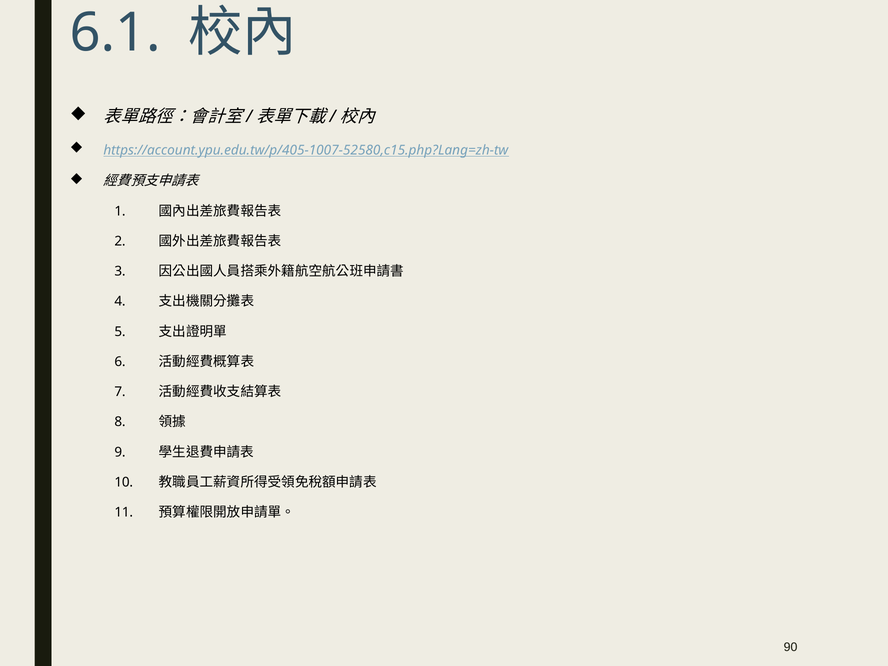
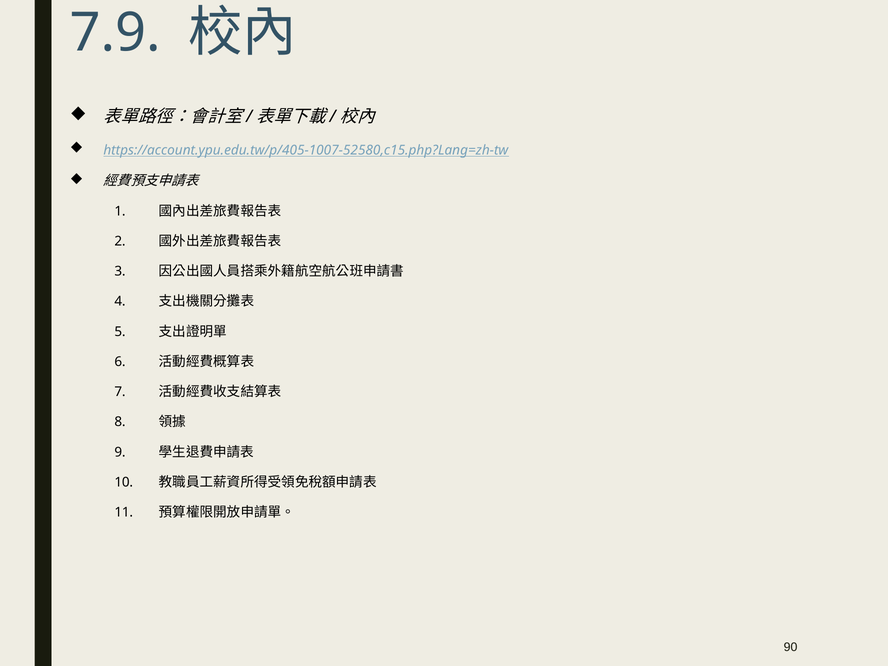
6.1: 6.1 -> 7.9
